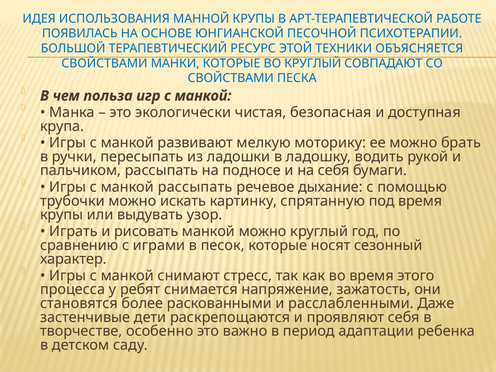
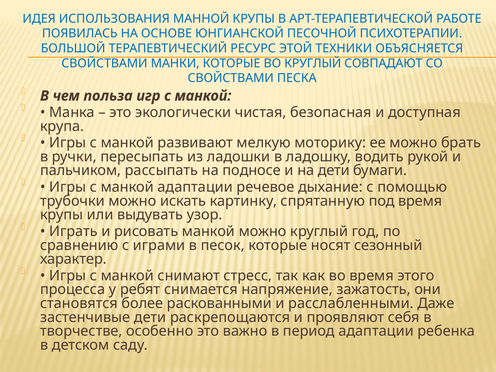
на себя: себя -> дети
манкой рассыпать: рассыпать -> адаптации
